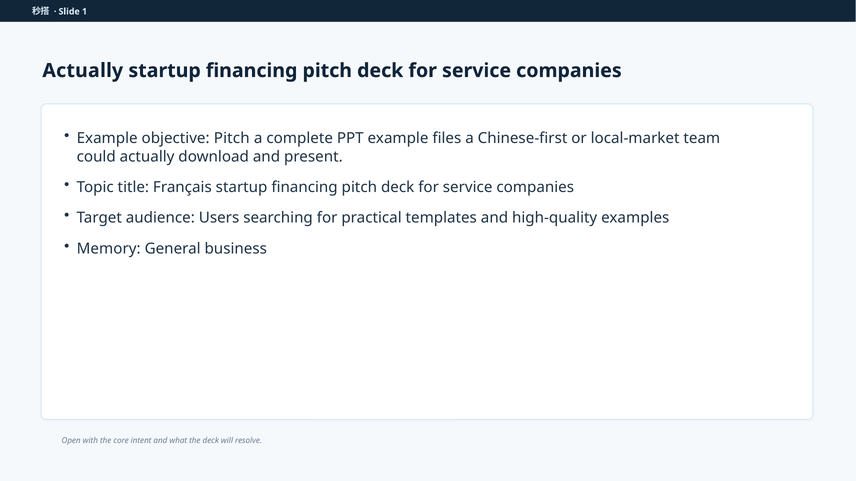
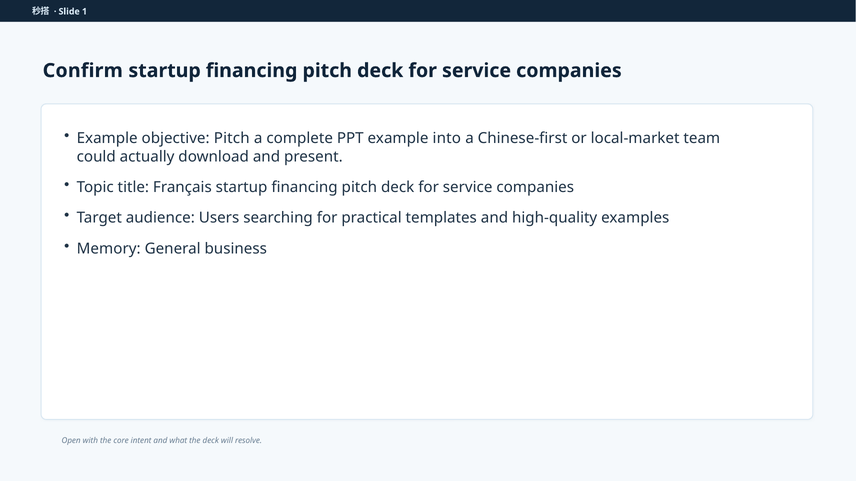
Actually at (83, 71): Actually -> Confirm
files: files -> into
